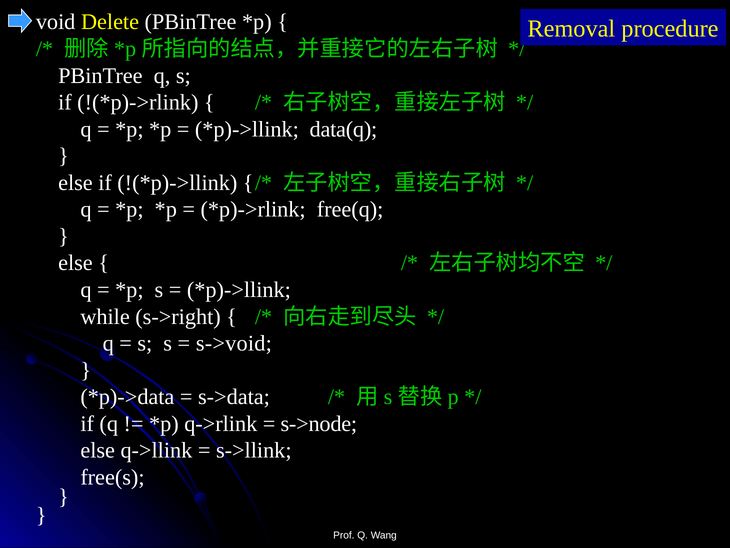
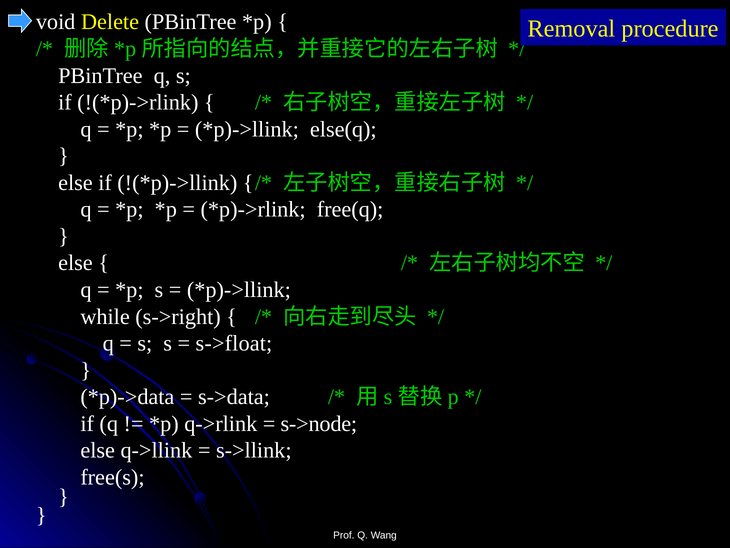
data(q: data(q -> else(q
s->void: s->void -> s->float
